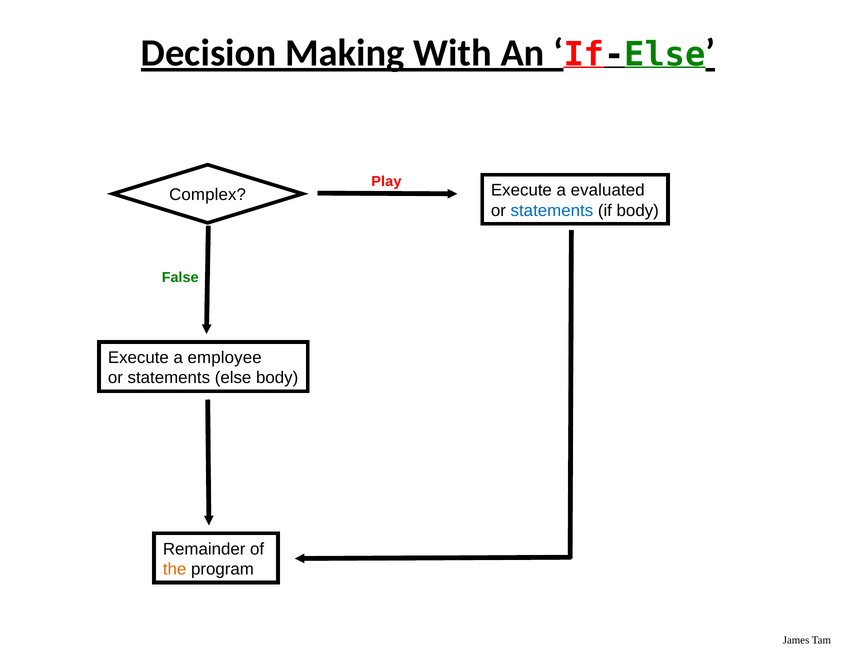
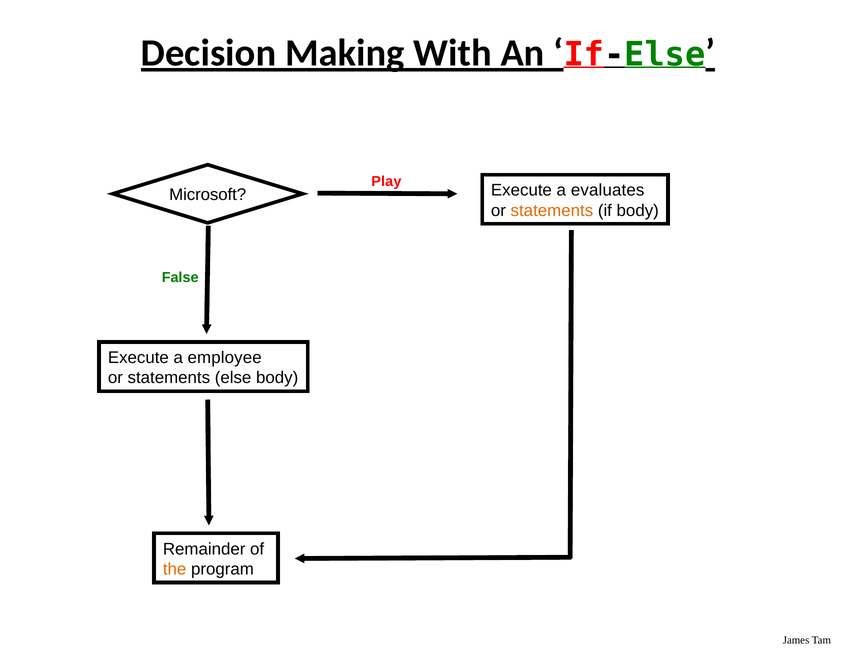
Complex: Complex -> Microsoft
evaluated: evaluated -> evaluates
statements at (552, 211) colour: blue -> orange
